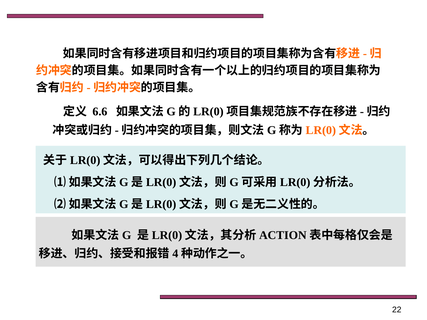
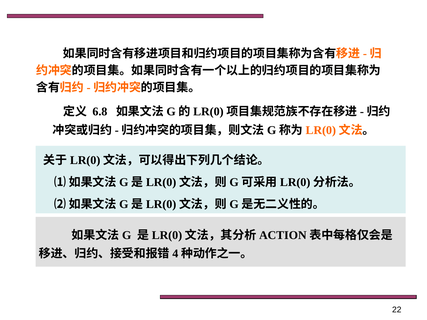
6.6: 6.6 -> 6.8
